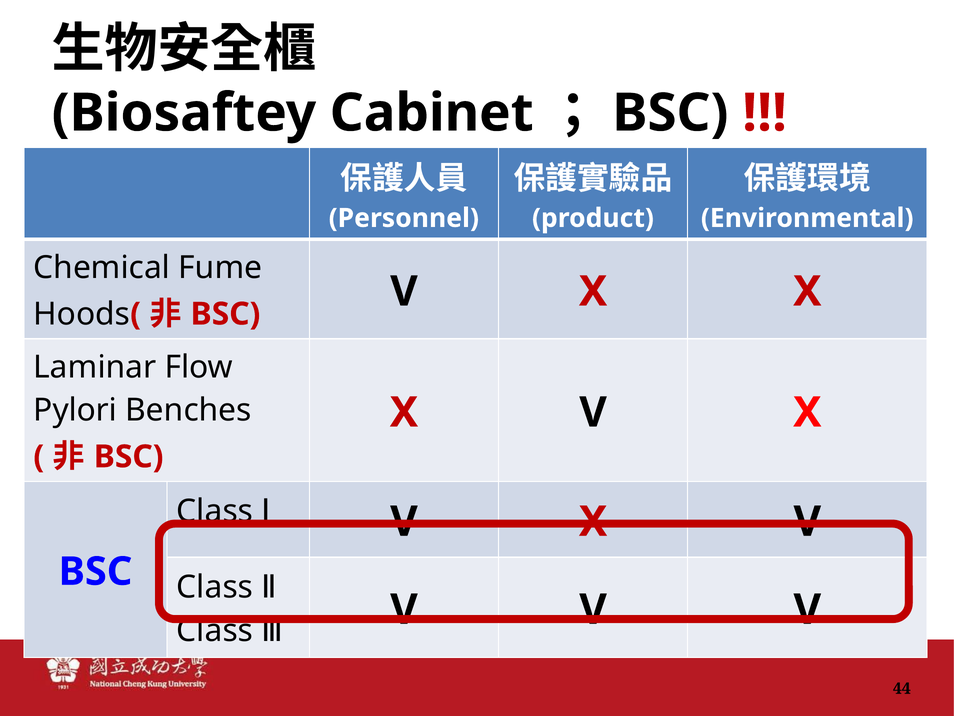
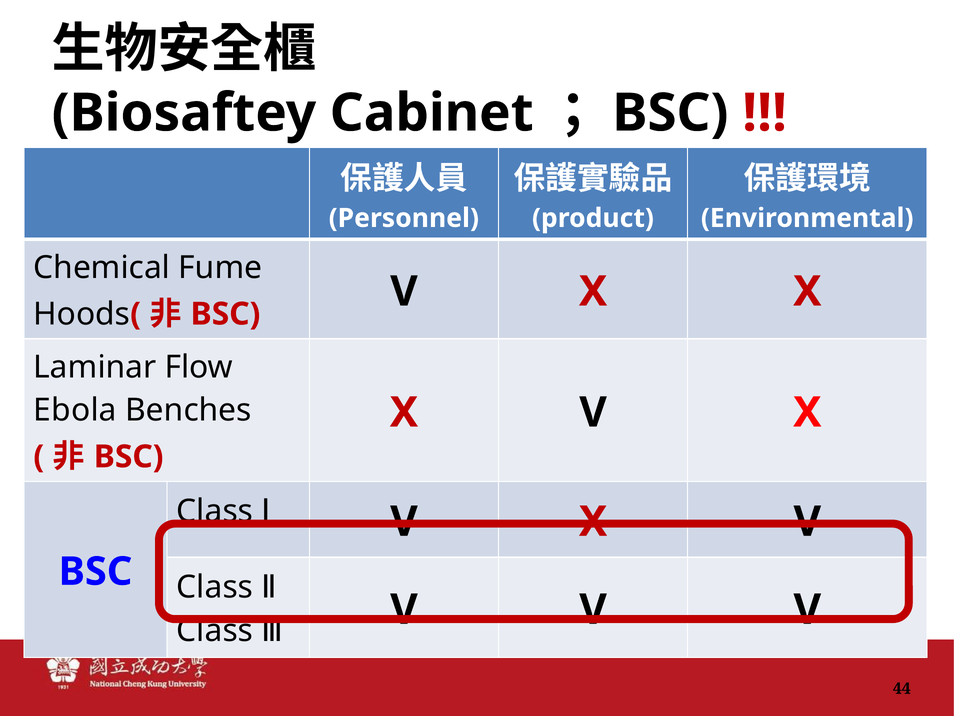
Pylori: Pylori -> Ebola
